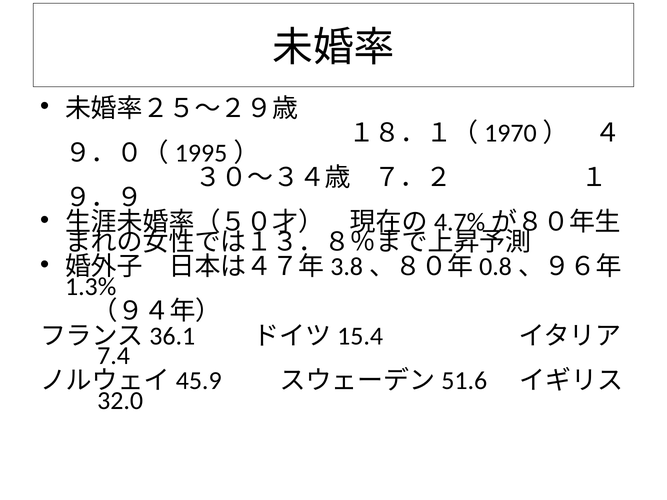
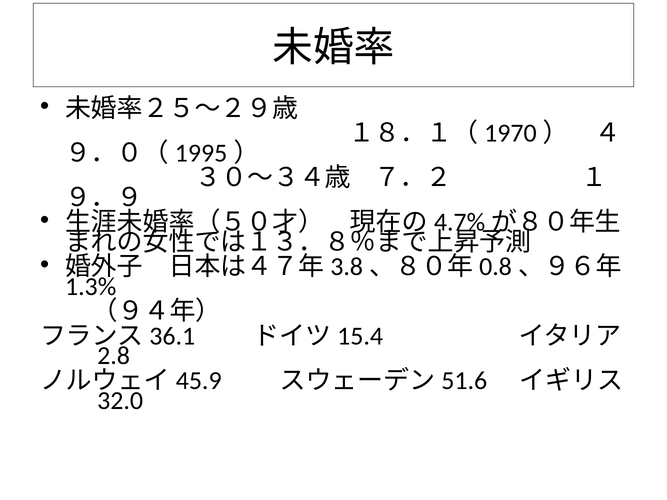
7.4: 7.4 -> 2.8
